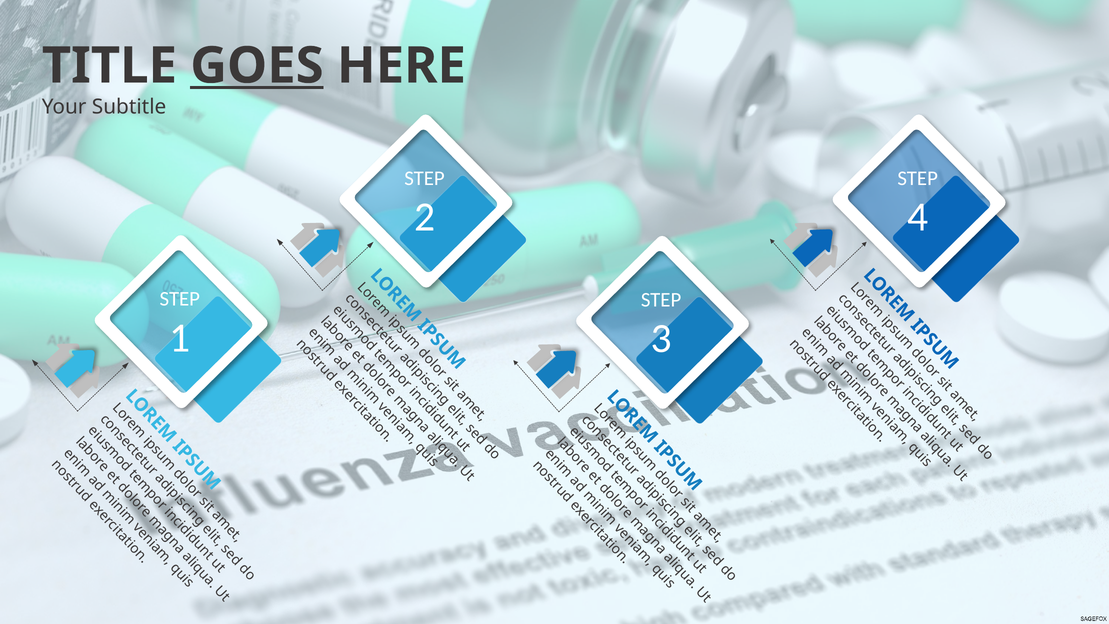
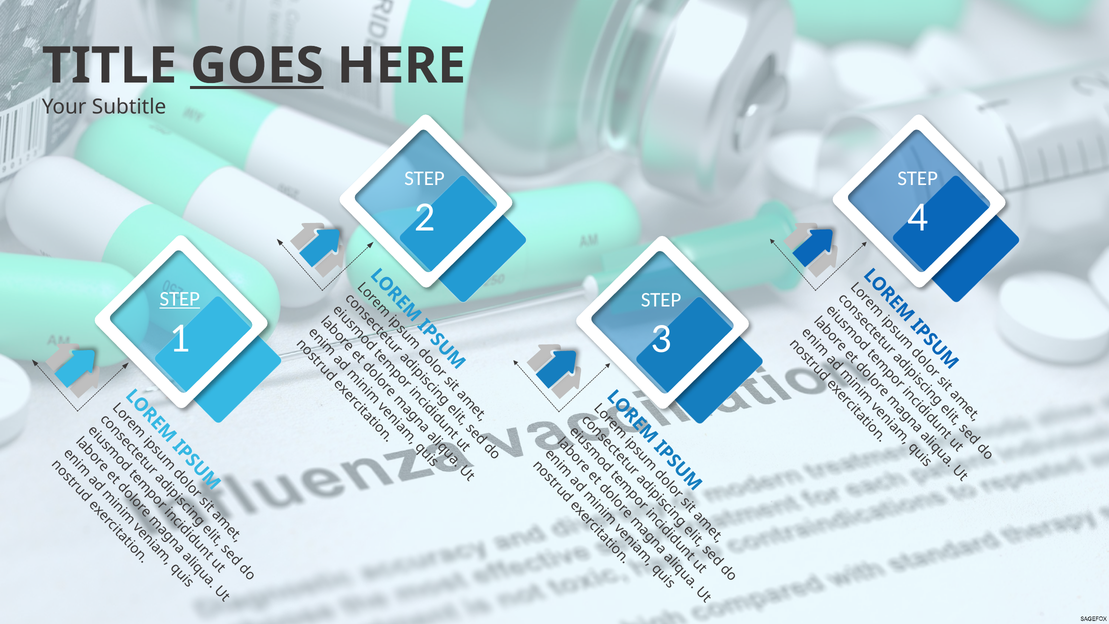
STEP at (180, 299) underline: none -> present
